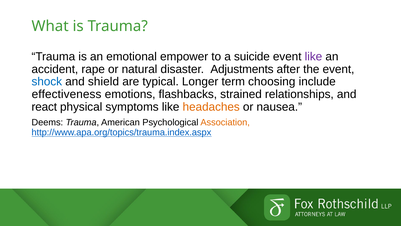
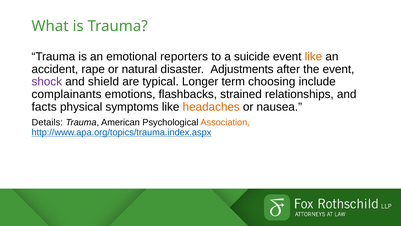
empower: empower -> reporters
like at (313, 56) colour: purple -> orange
shock colour: blue -> purple
effectiveness: effectiveness -> complainants
react: react -> facts
Deems: Deems -> Details
